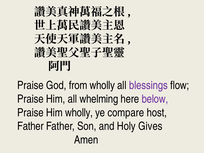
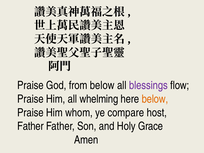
from wholly: wholly -> below
below at (155, 99) colour: purple -> orange
Him wholly: wholly -> whom
Gives: Gives -> Grace
